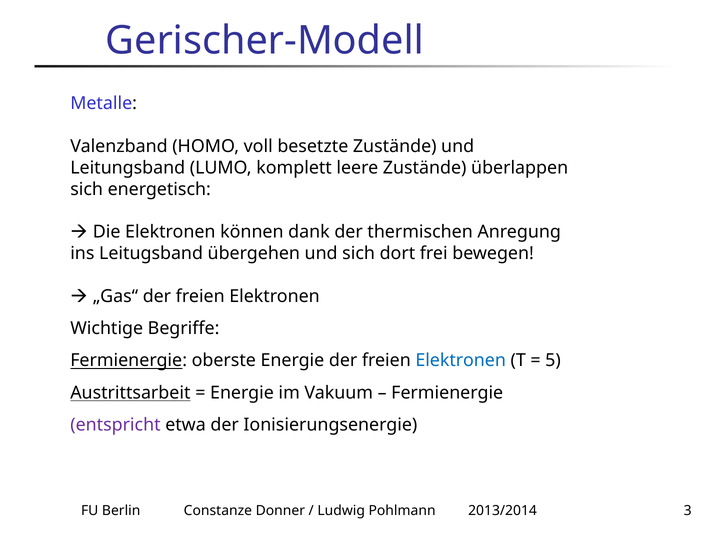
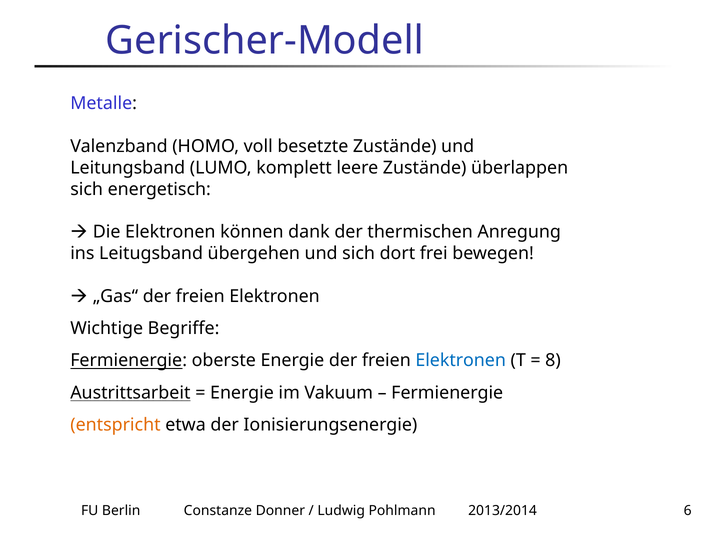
5: 5 -> 8
entspricht colour: purple -> orange
3: 3 -> 6
